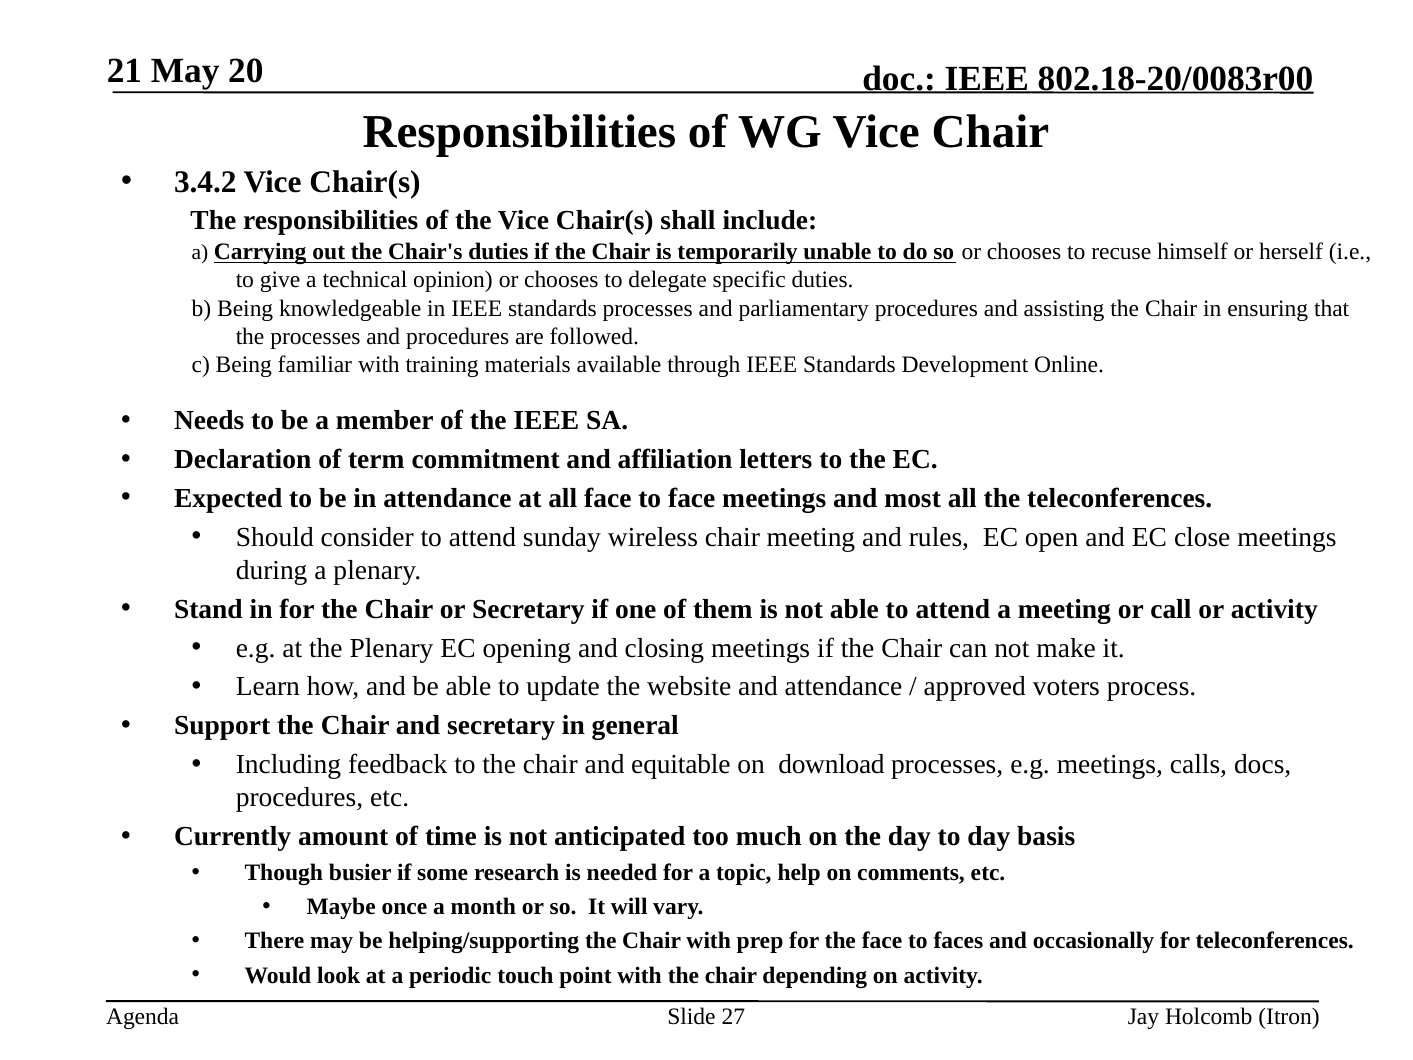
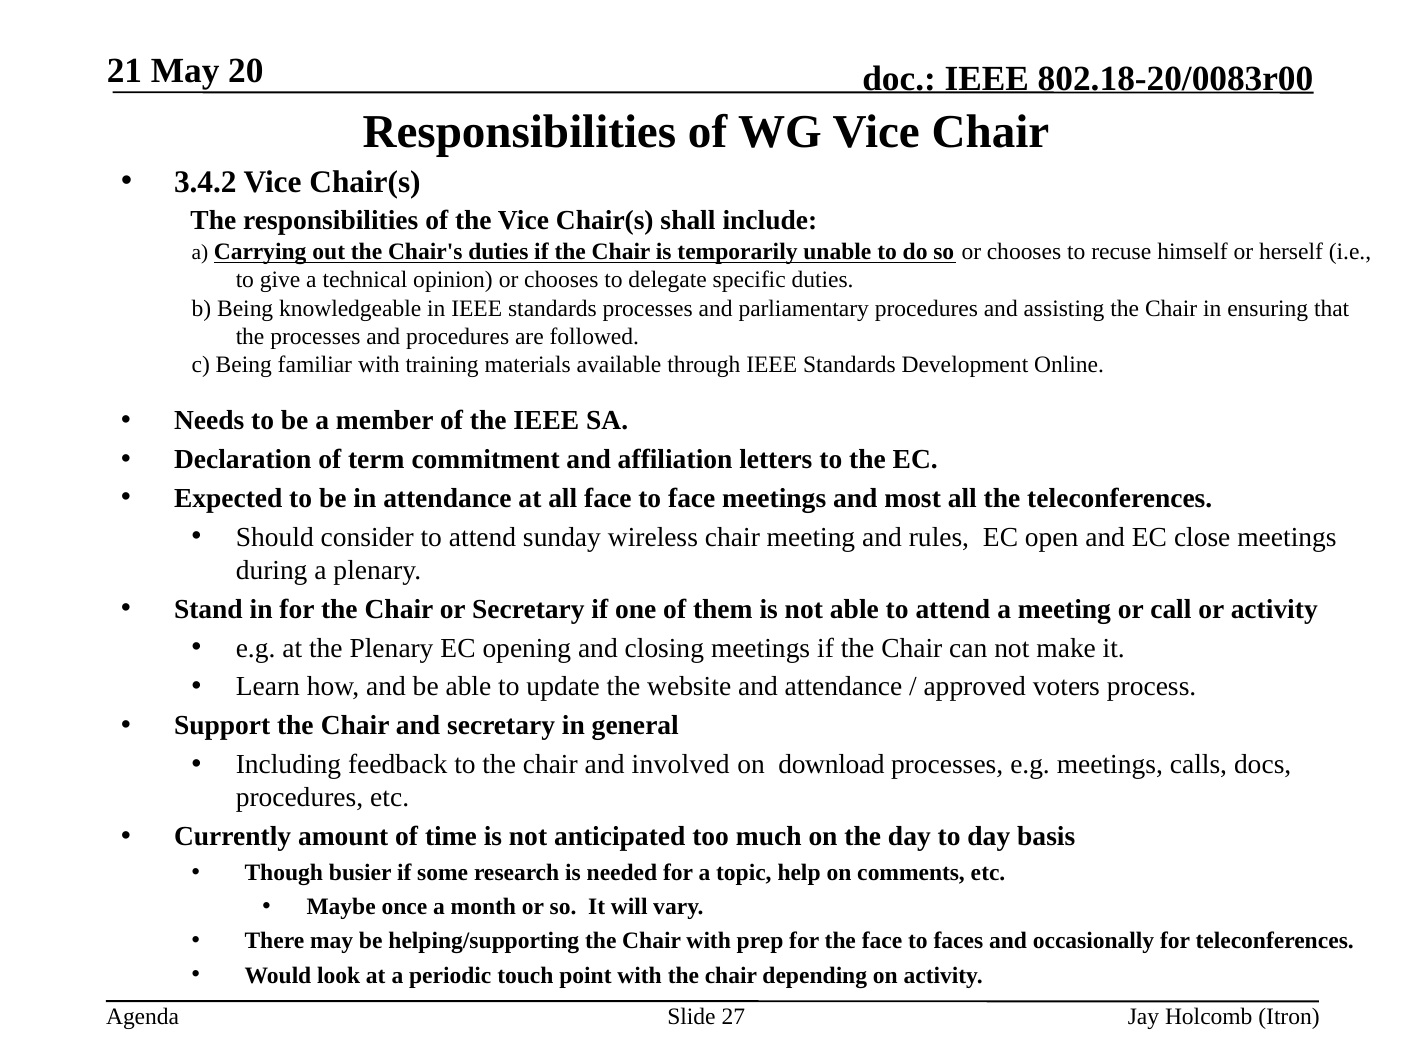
equitable: equitable -> involved
